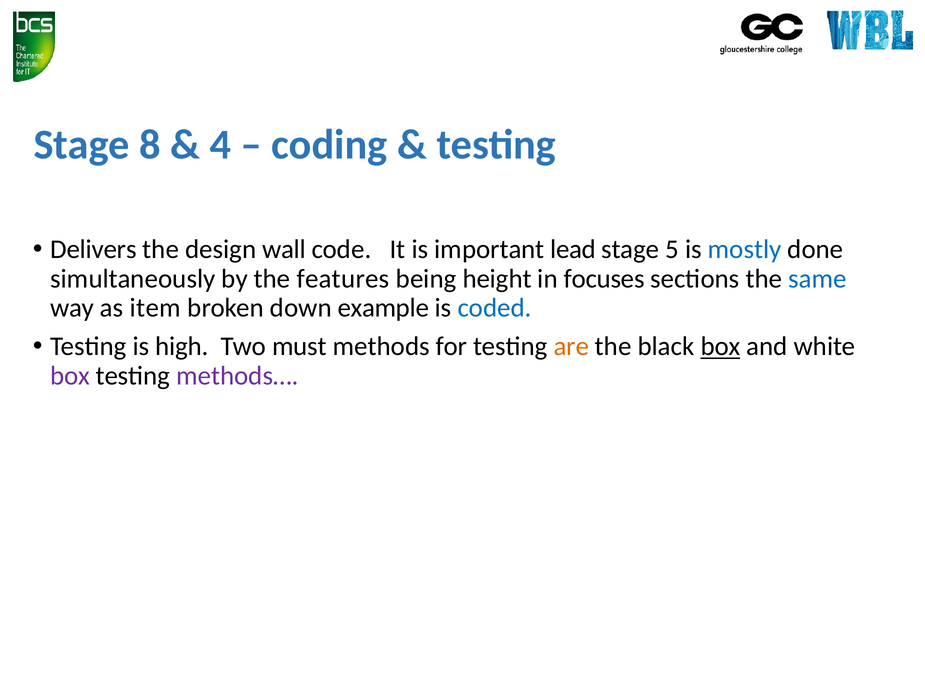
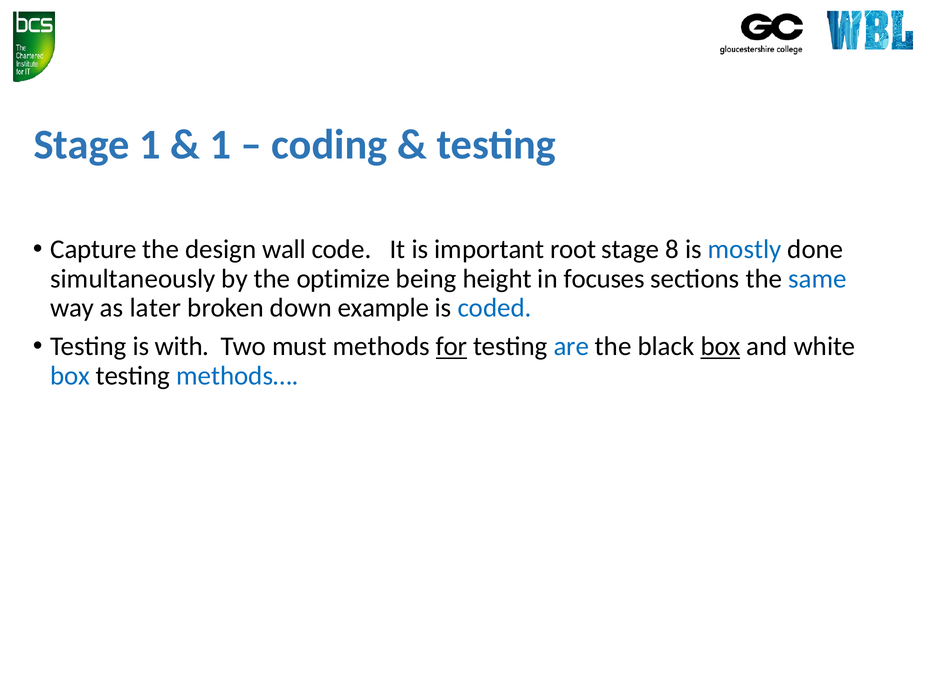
Stage 8: 8 -> 1
4 at (220, 145): 4 -> 1
Delivers: Delivers -> Capture
lead: lead -> root
5: 5 -> 8
features: features -> optimize
item: item -> later
high: high -> with
for underline: none -> present
are colour: orange -> blue
box at (70, 376) colour: purple -> blue
methods… colour: purple -> blue
